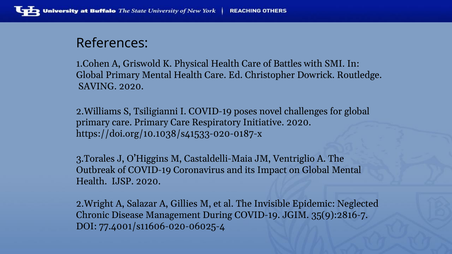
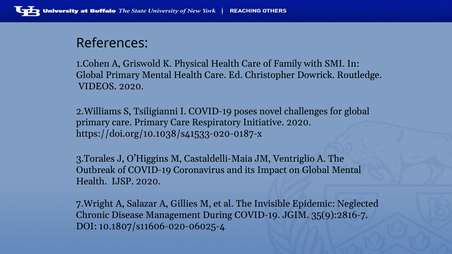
Battles: Battles -> Family
SAVING: SAVING -> VIDEOS
2.Wright: 2.Wright -> 7.Wright
77.4001/s11606-020-06025-4: 77.4001/s11606-020-06025-4 -> 10.1807/s11606-020-06025-4
